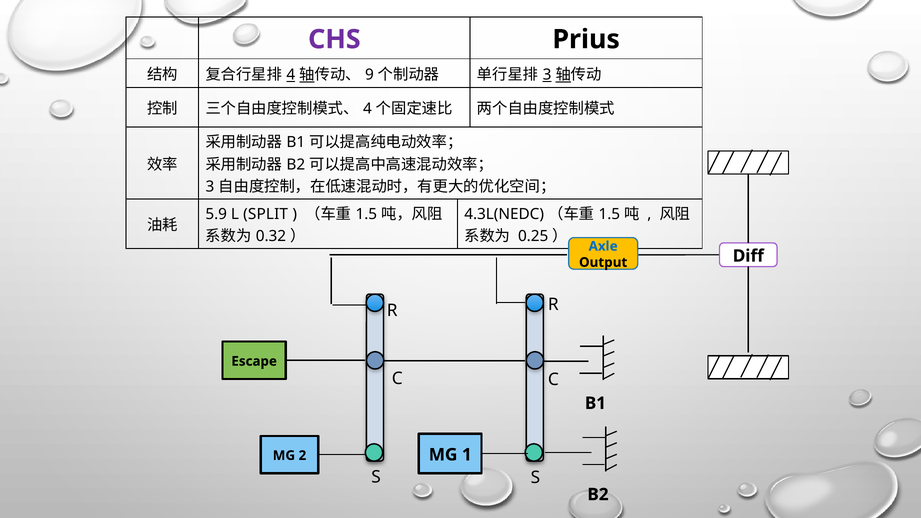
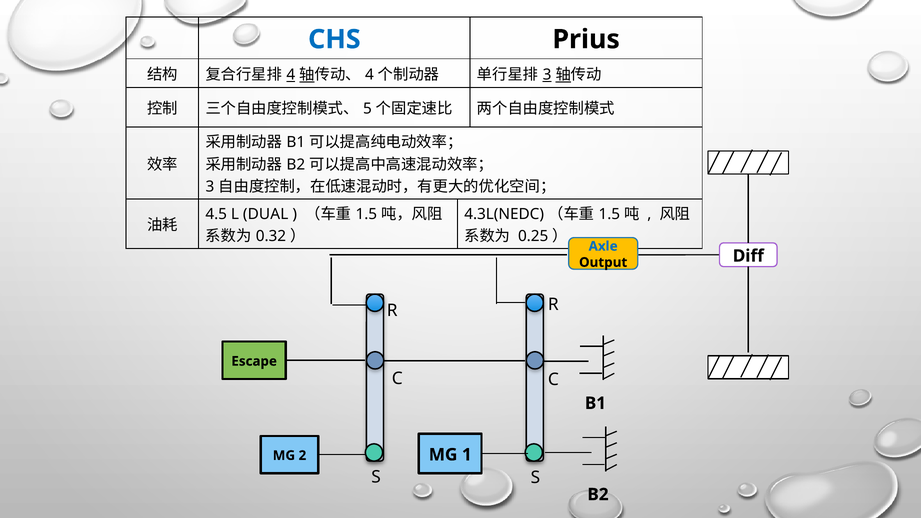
CHS colour: purple -> blue
9 at (369, 75): 9 -> 4
4 at (367, 109): 4 -> 5
5.9: 5.9 -> 4.5
SPLIT: SPLIT -> DUAL
